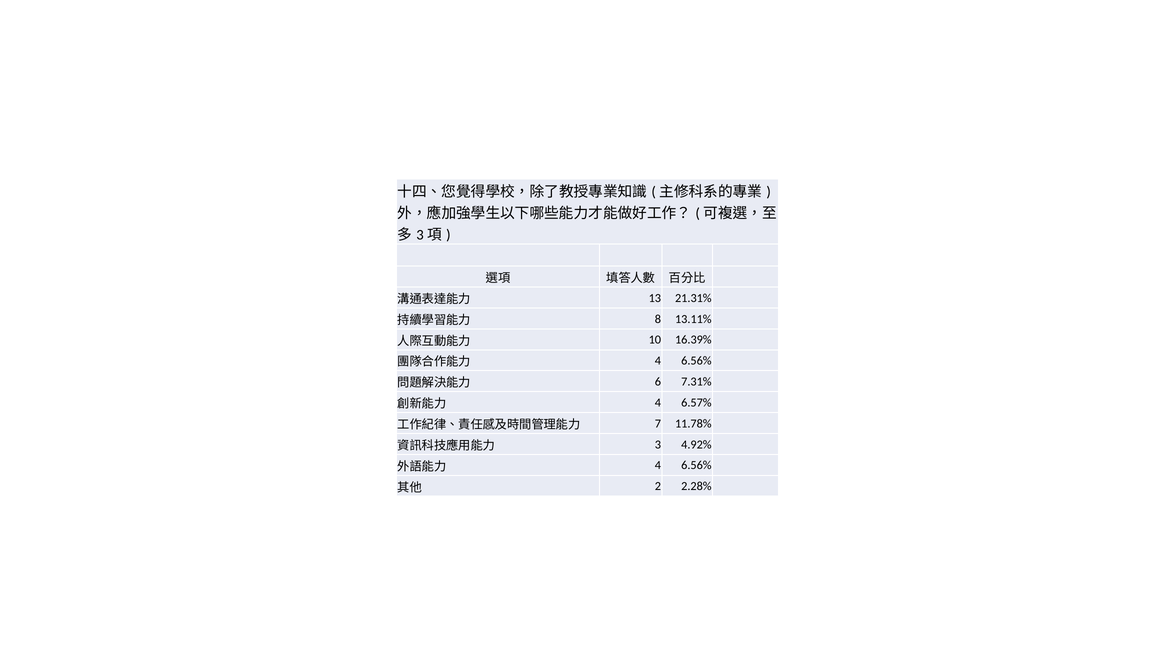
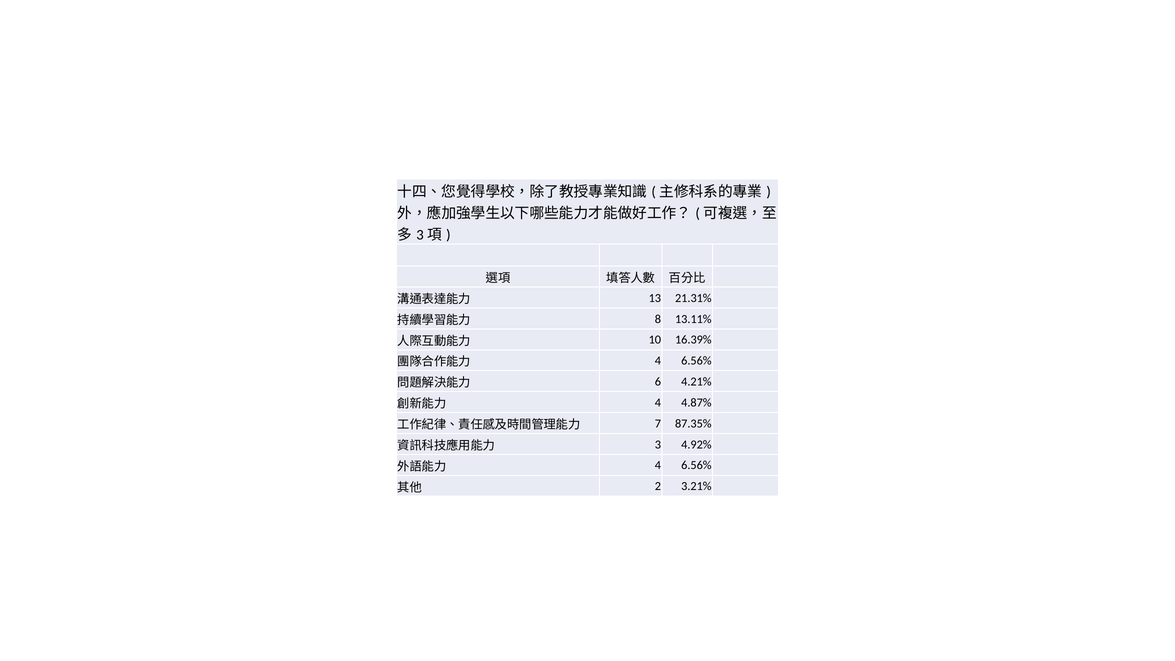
7.31%: 7.31% -> 4.21%
6.57%: 6.57% -> 4.87%
11.78%: 11.78% -> 87.35%
2.28%: 2.28% -> 3.21%
